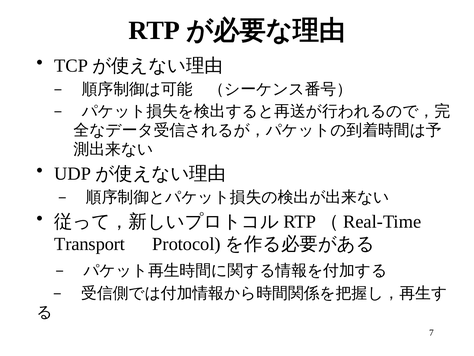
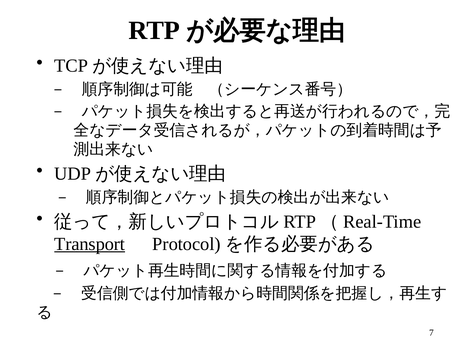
Transport underline: none -> present
